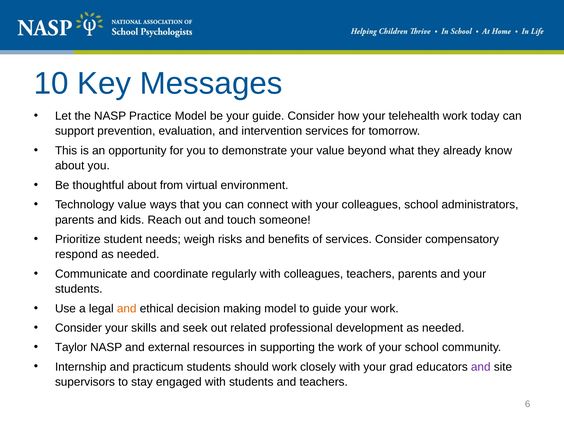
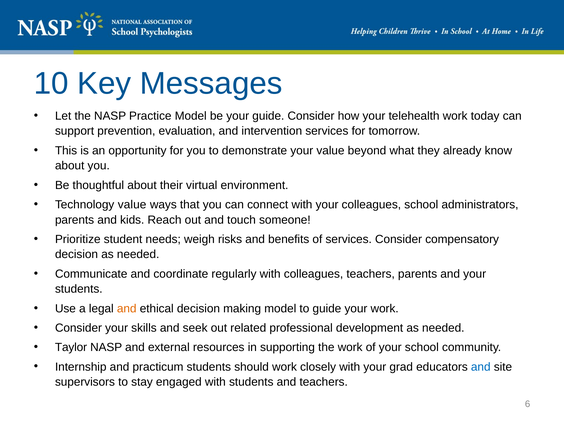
from: from -> their
respond at (76, 254): respond -> decision
and at (481, 367) colour: purple -> blue
